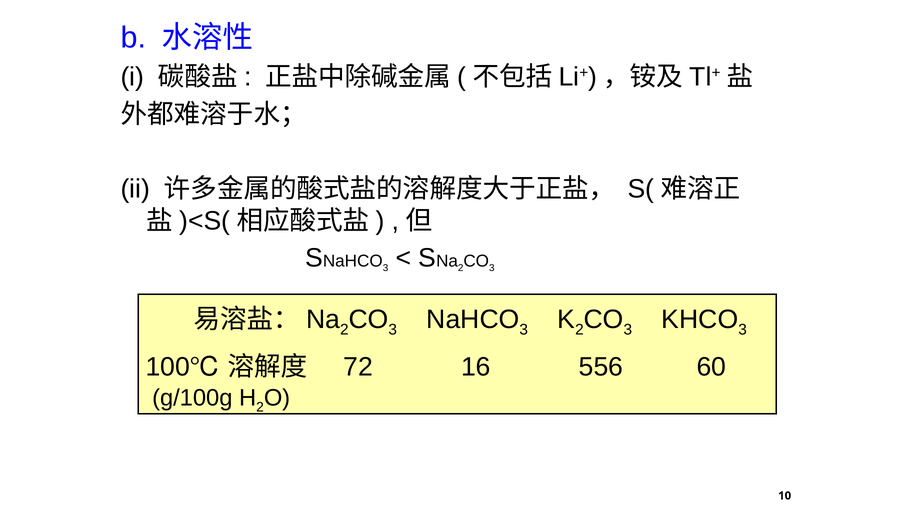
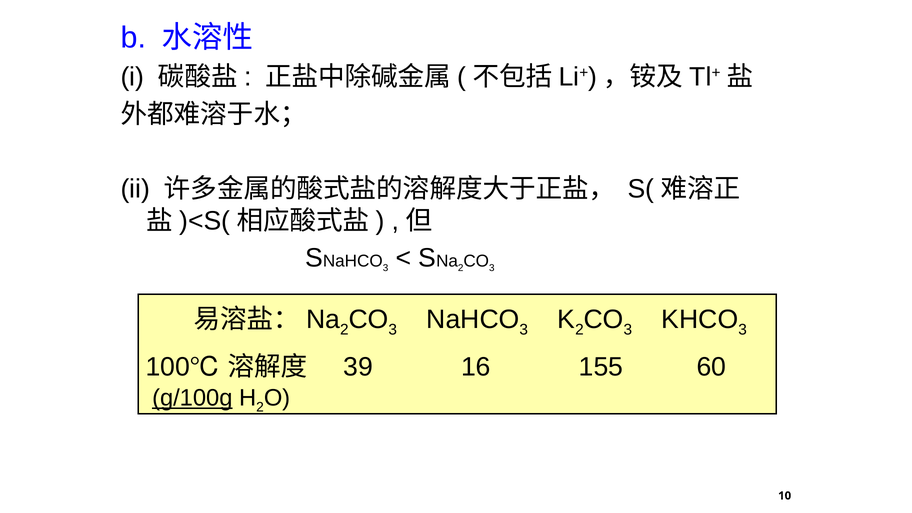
72: 72 -> 39
556: 556 -> 155
g/100g underline: none -> present
